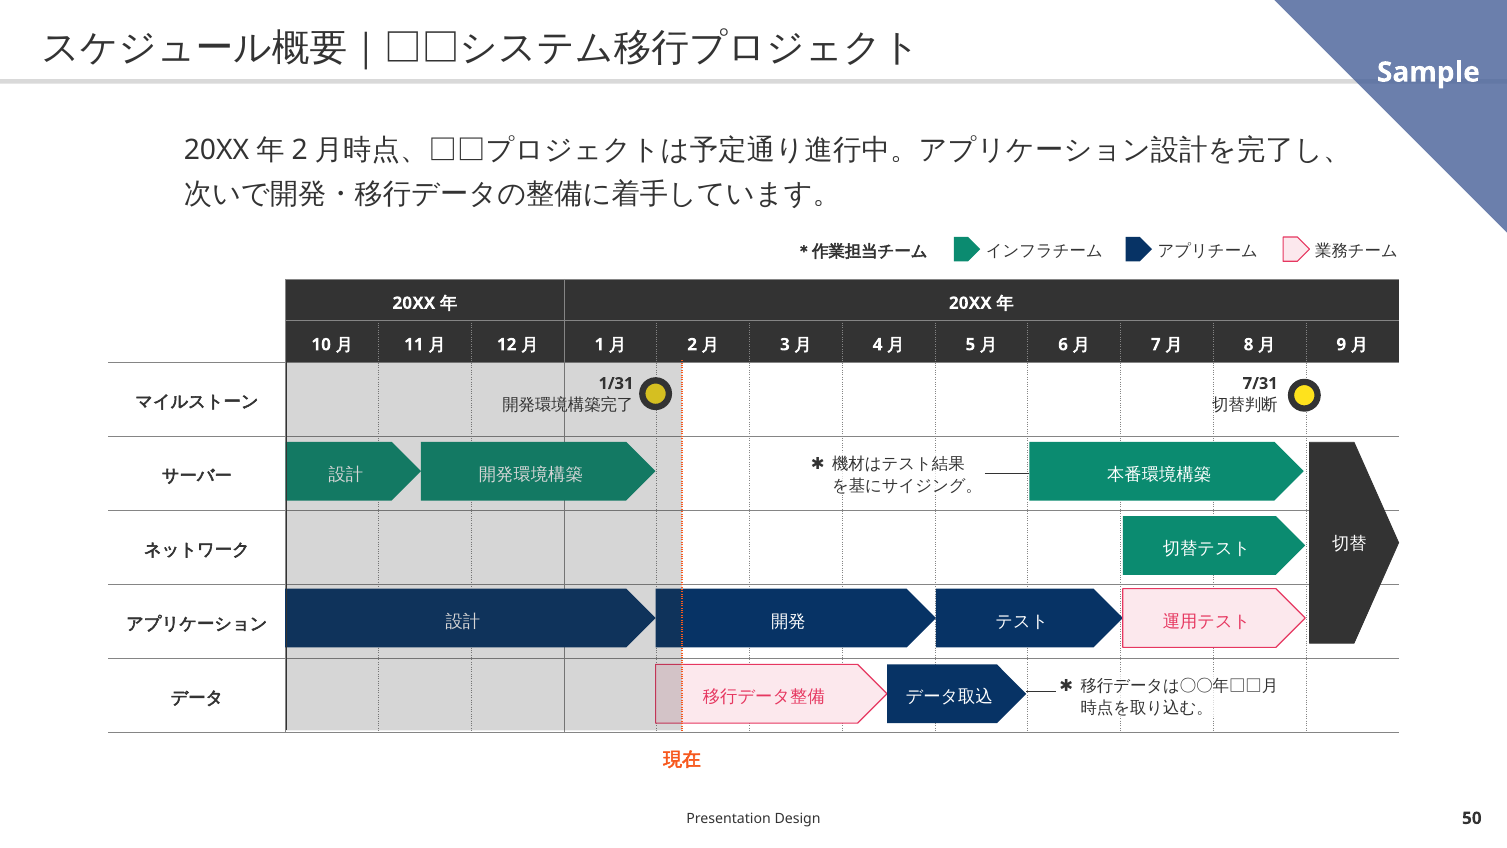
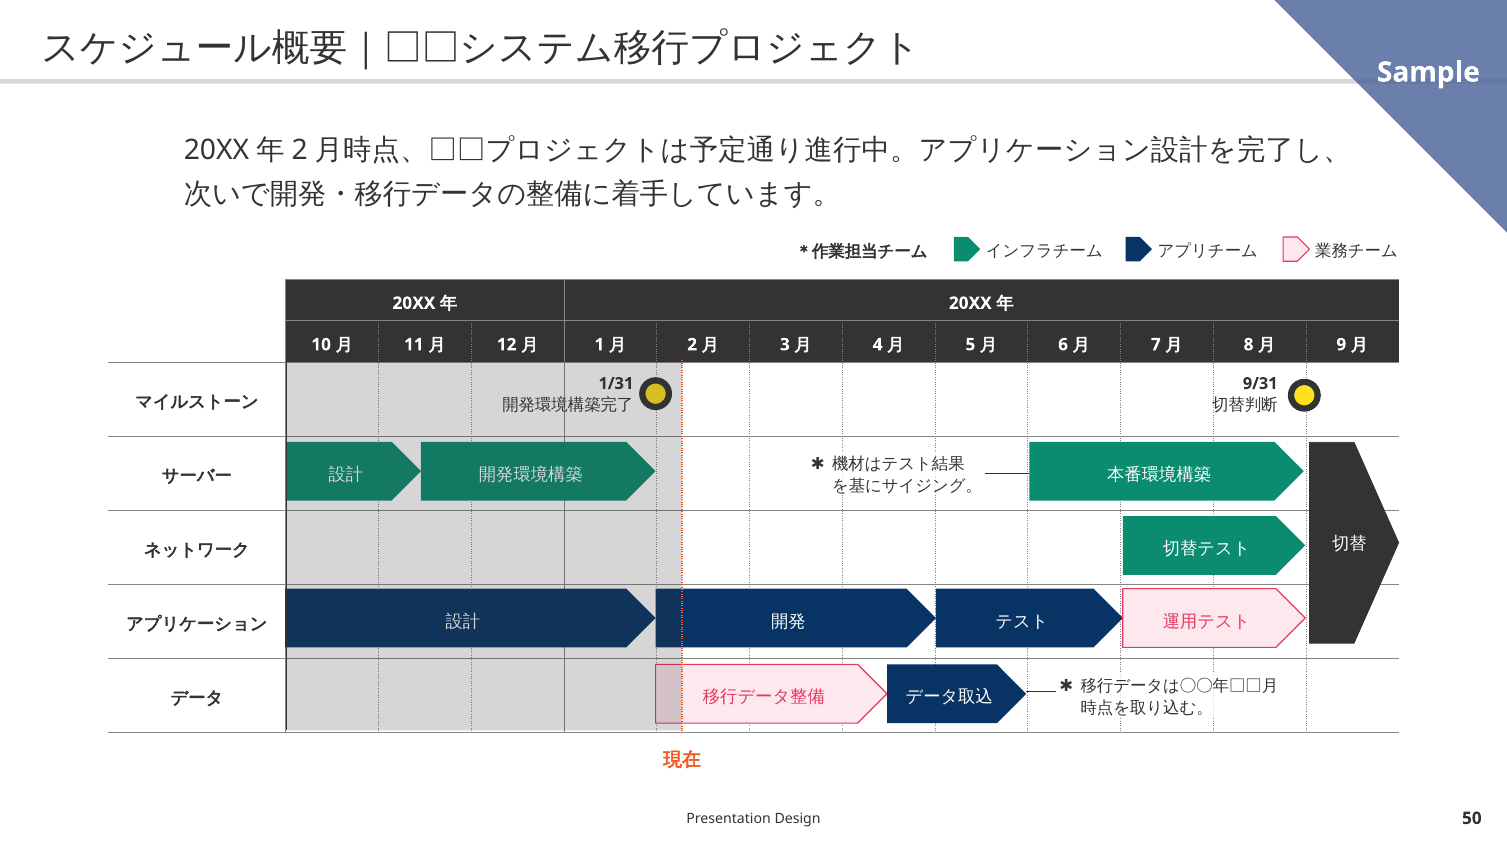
7/31: 7/31 -> 9/31
